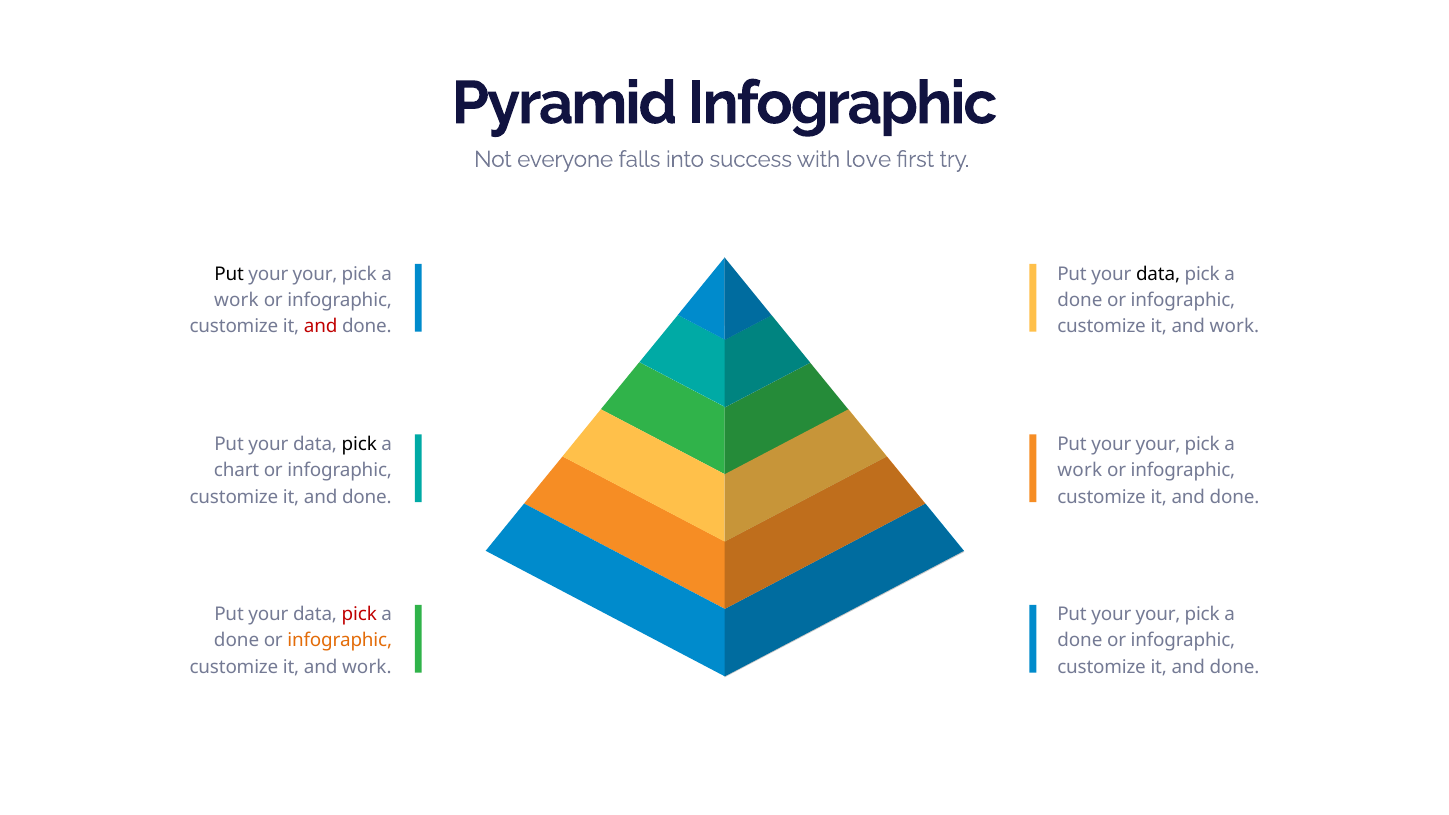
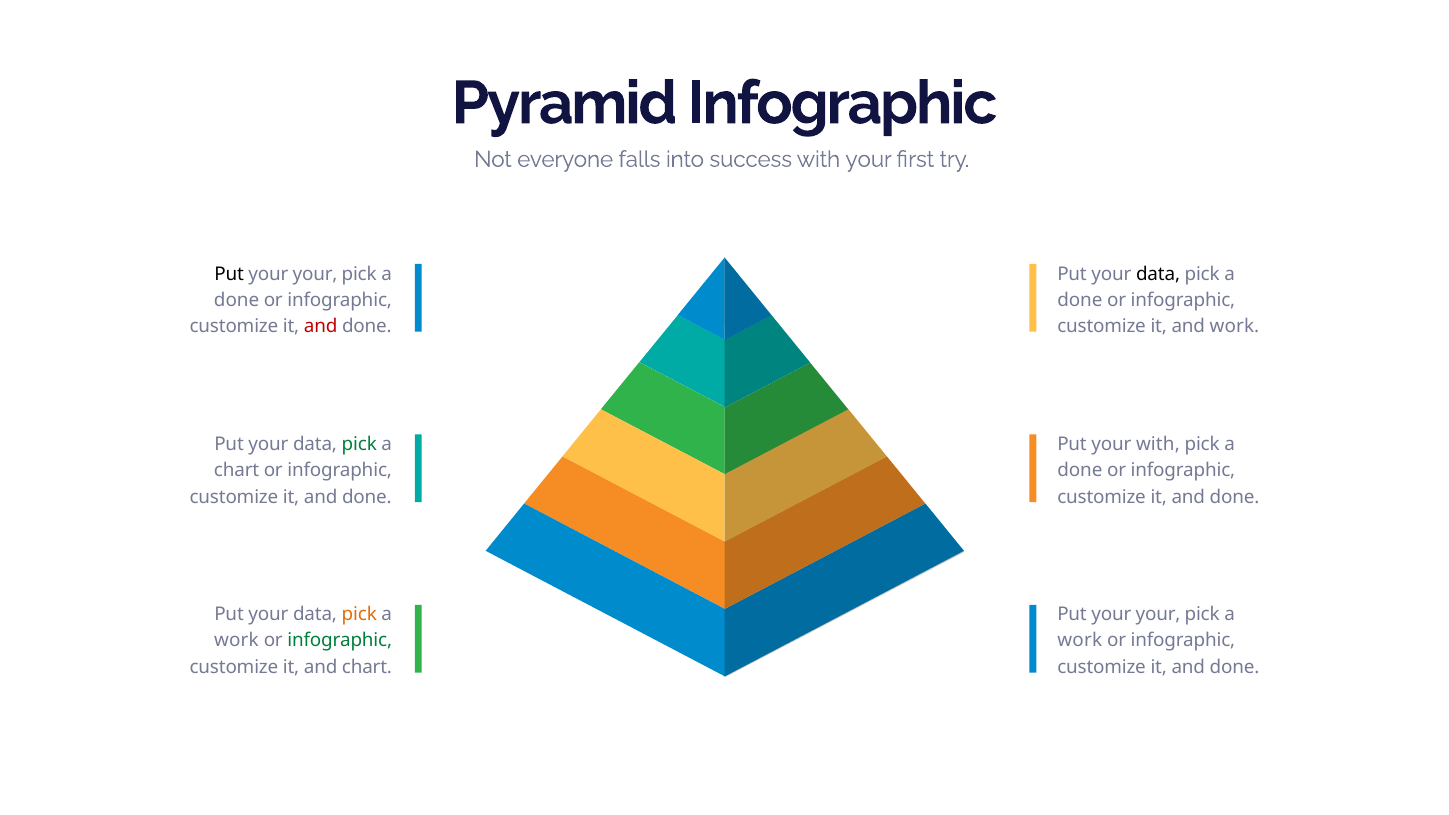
with love: love -> your
work at (236, 300): work -> done
pick at (359, 444) colour: black -> green
your at (1158, 444): your -> with
work at (1080, 471): work -> done
pick at (359, 615) colour: red -> orange
done at (237, 641): done -> work
infographic at (340, 641) colour: orange -> green
done at (1080, 641): done -> work
work at (367, 667): work -> chart
